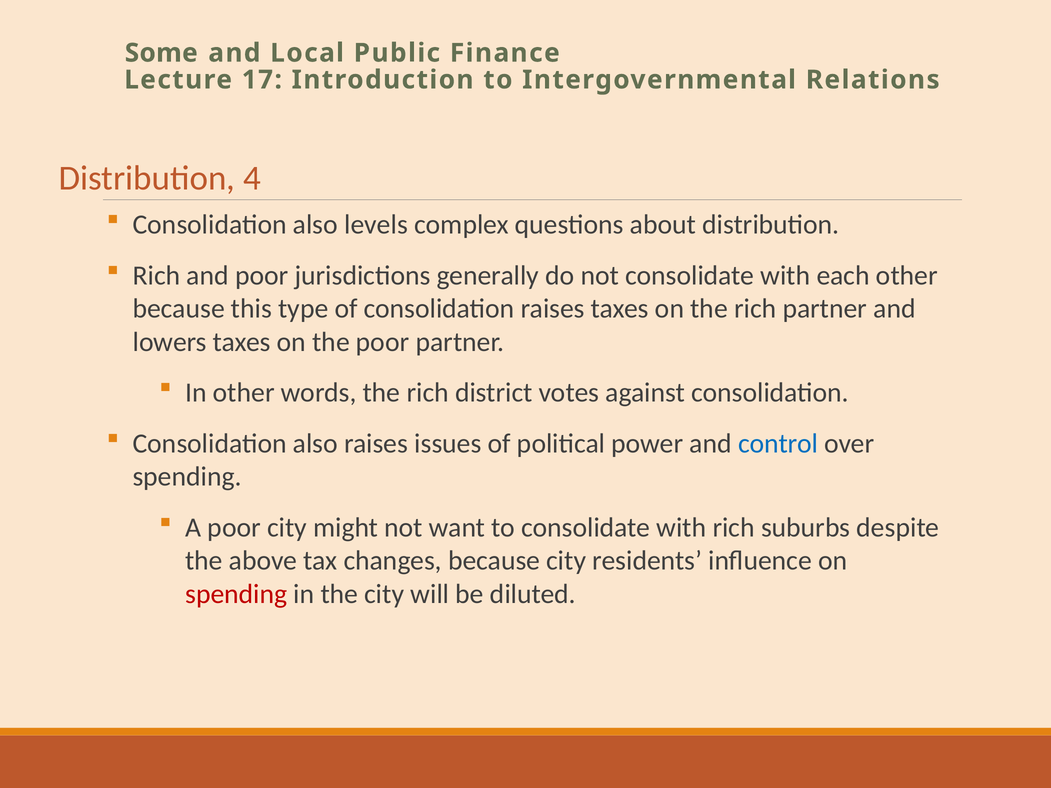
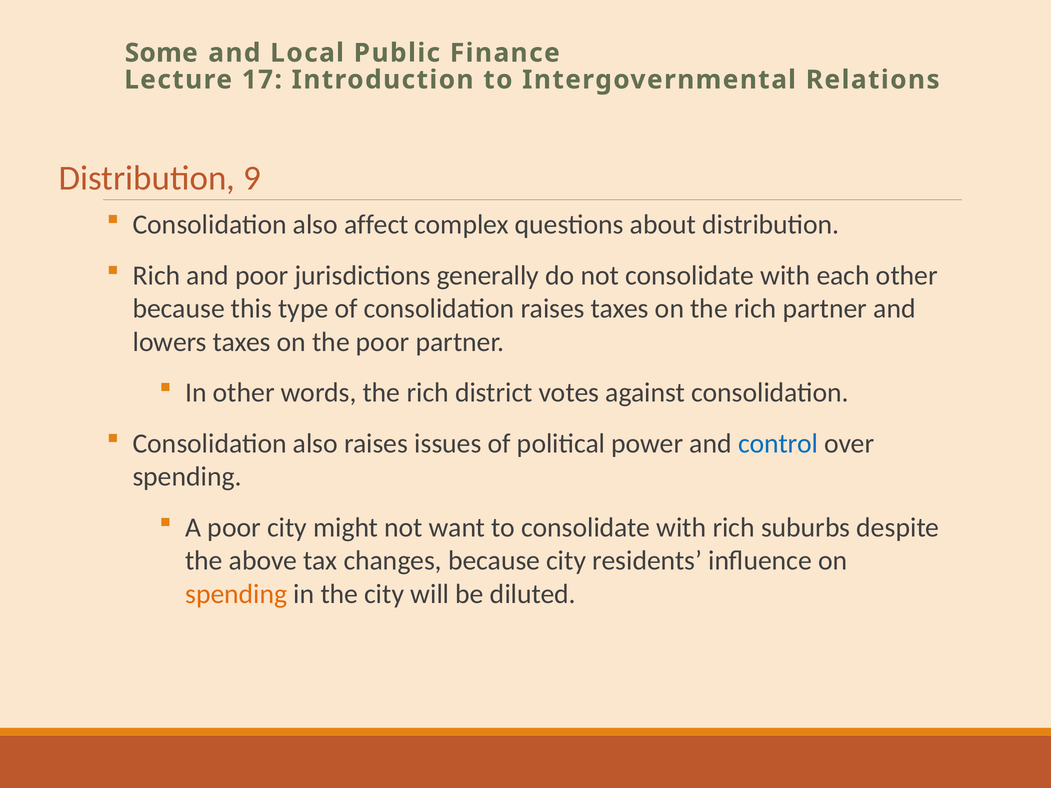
4: 4 -> 9
levels: levels -> affect
spending at (236, 594) colour: red -> orange
